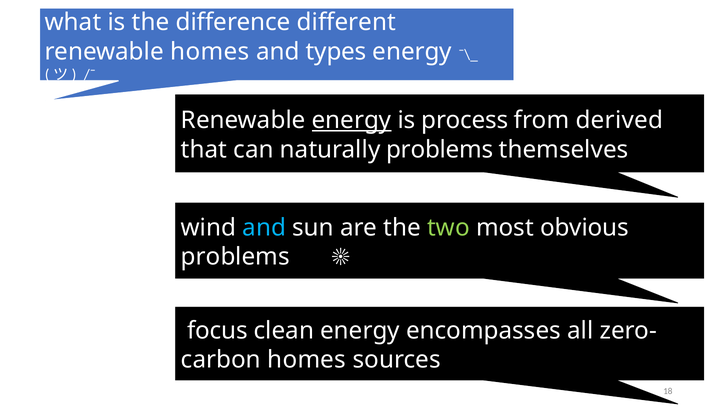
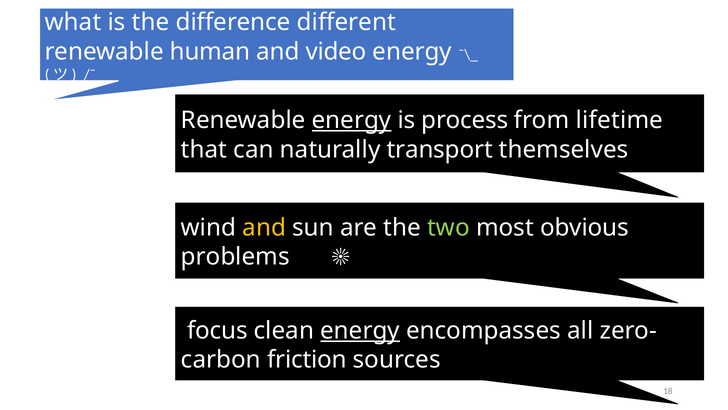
homes at (210, 51): homes -> human
types: types -> video
derived: derived -> lifetime
naturally problems: problems -> transport
and at (264, 227) colour: light blue -> yellow
energy at (360, 330) underline: none -> present
homes at (307, 359): homes -> friction
